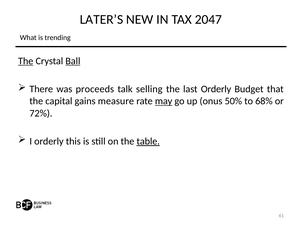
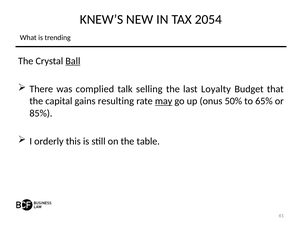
LATER’S: LATER’S -> KNEW’S
2047: 2047 -> 2054
The at (26, 61) underline: present -> none
proceeds: proceeds -> complied
last Orderly: Orderly -> Loyalty
measure: measure -> resulting
68%: 68% -> 65%
72%: 72% -> 85%
table underline: present -> none
